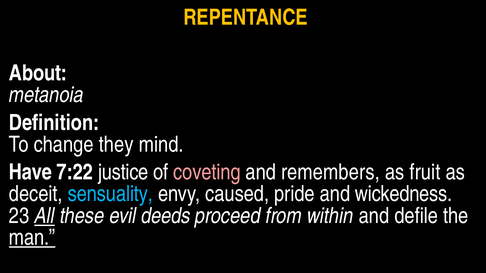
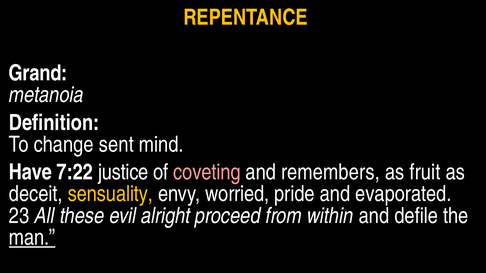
About: About -> Grand
they: they -> sent
sensuality colour: light blue -> yellow
caused: caused -> worried
wickedness: wickedness -> evaporated
All underline: present -> none
deeds: deeds -> alright
